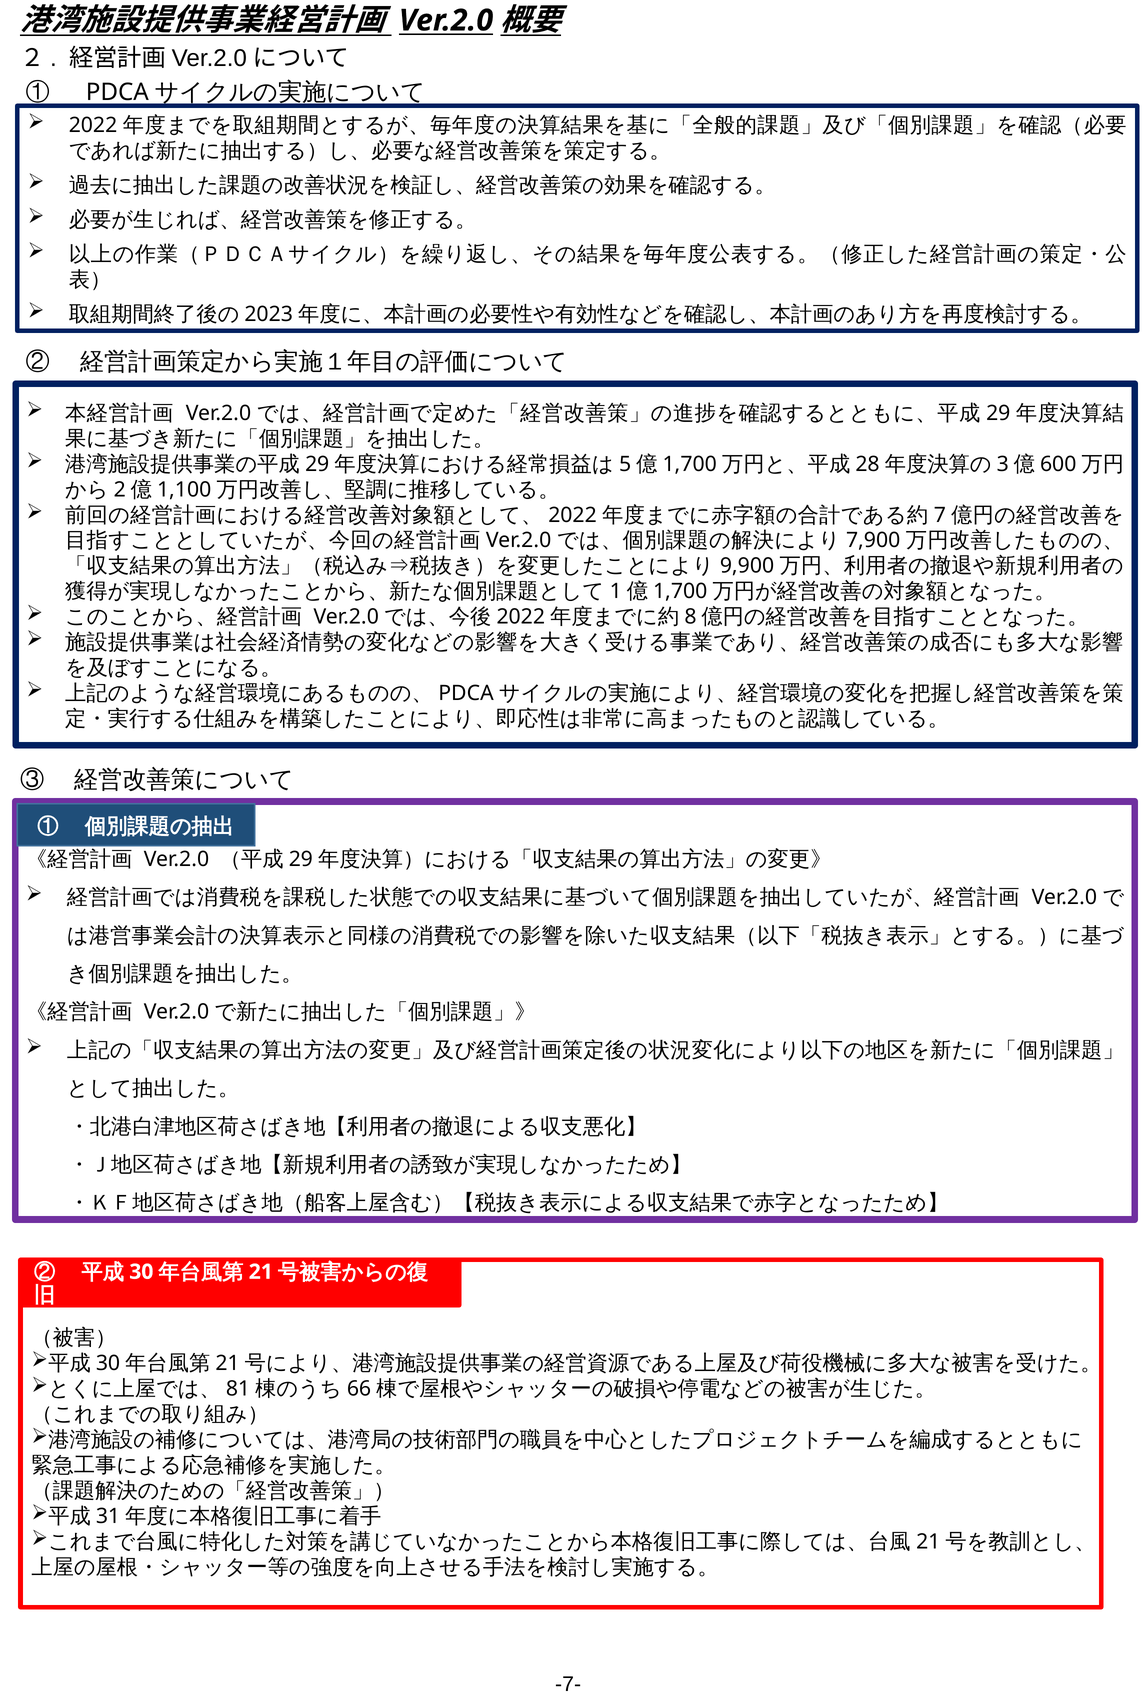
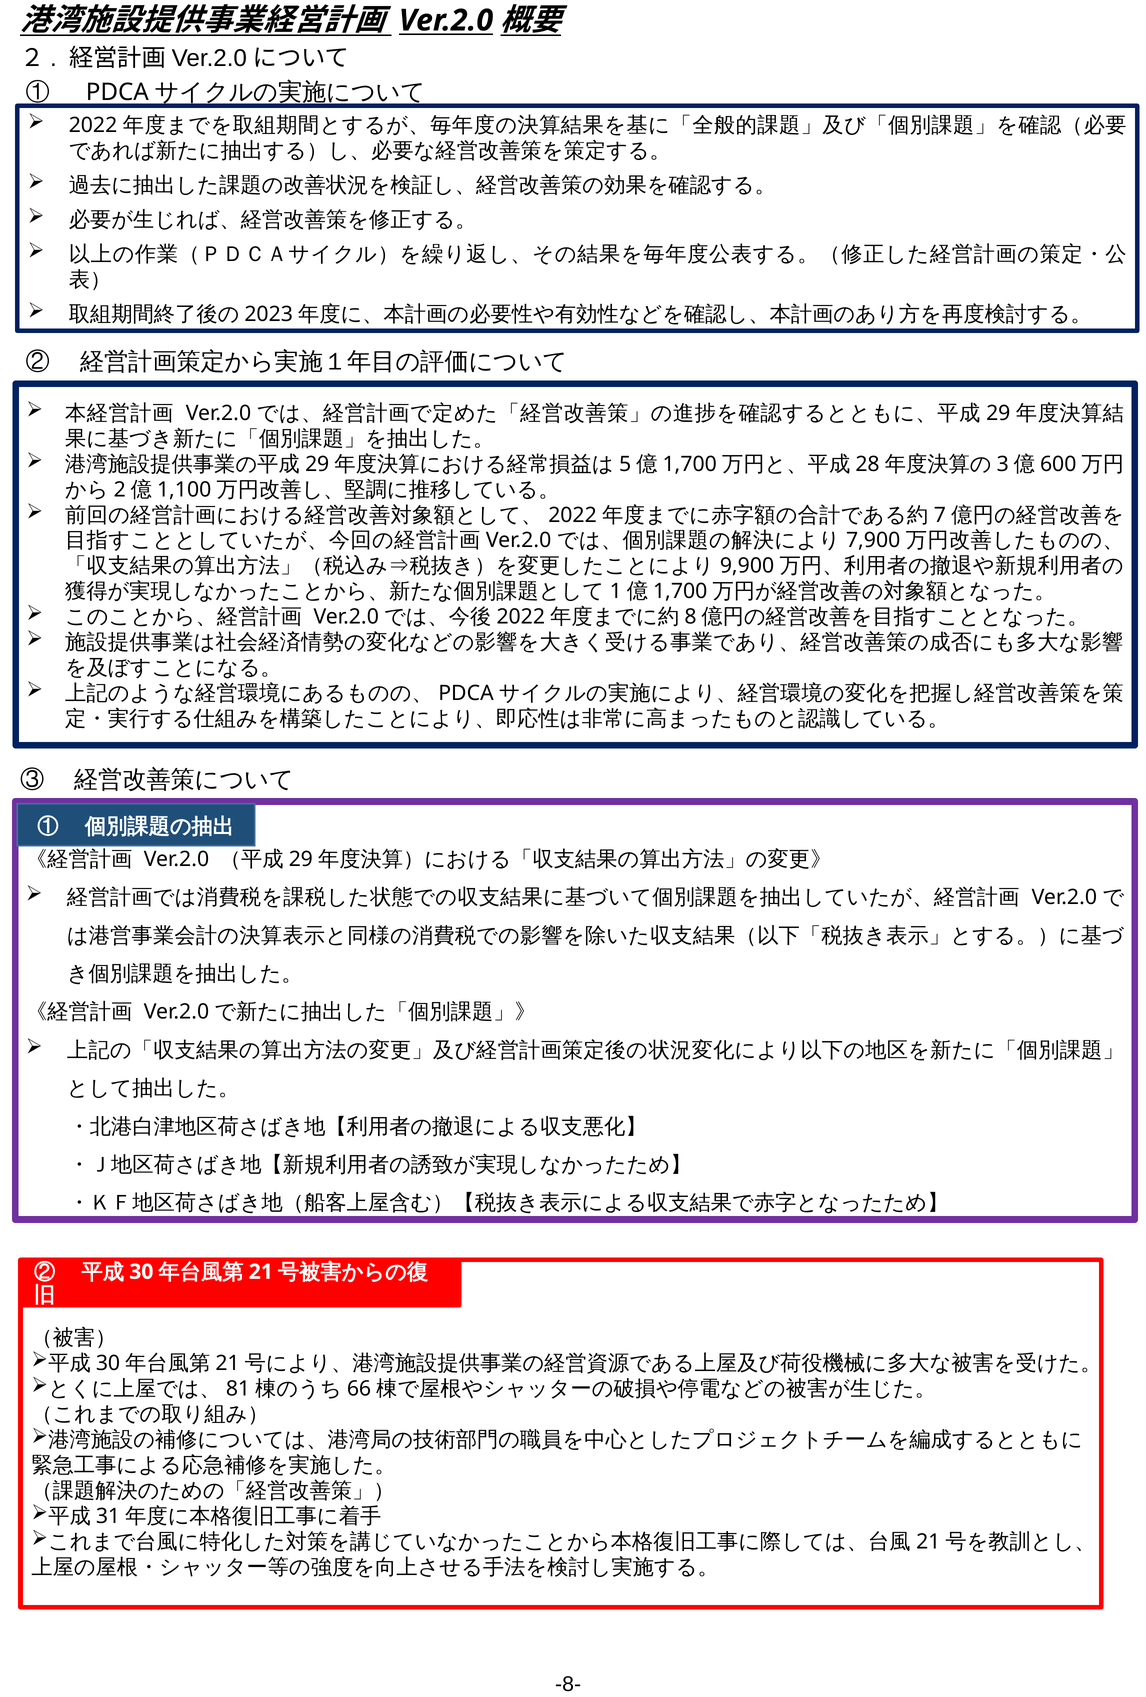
-7-: -7- -> -8-
